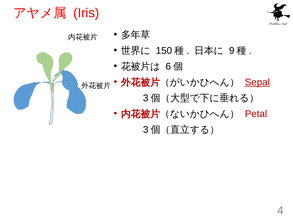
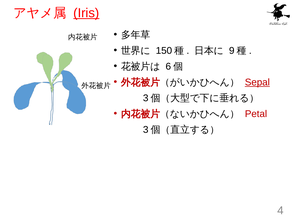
Iris underline: none -> present
